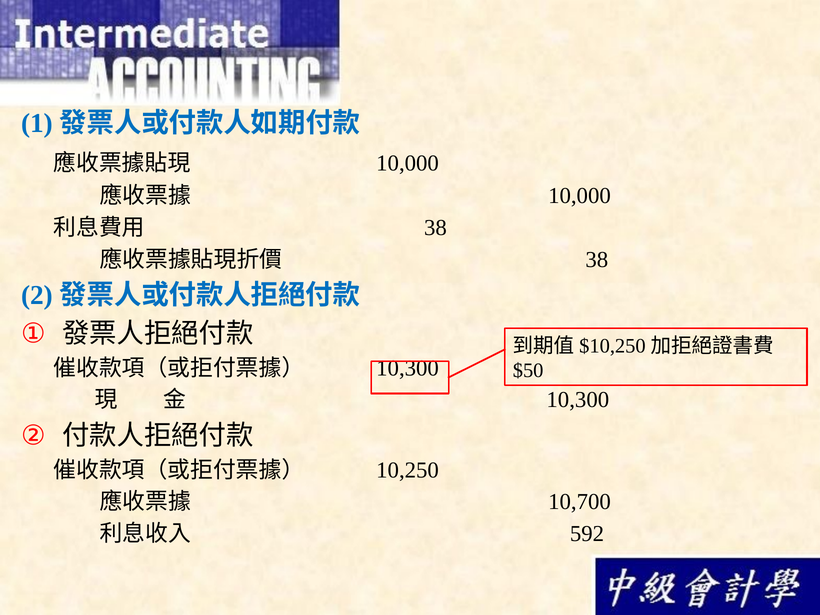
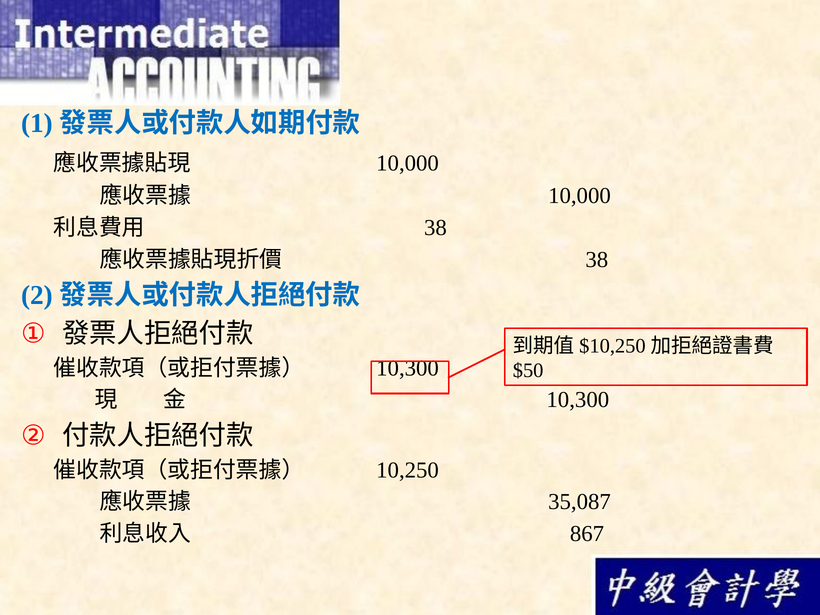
10,700: 10,700 -> 35,087
592: 592 -> 867
